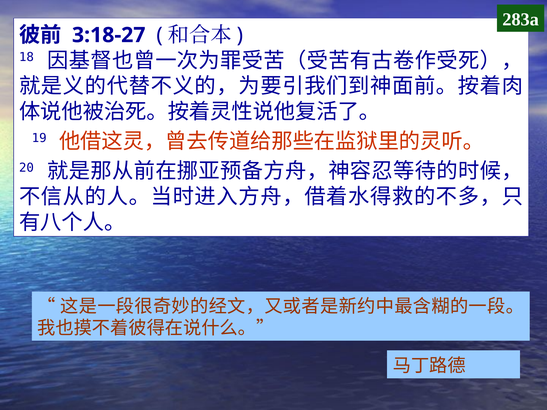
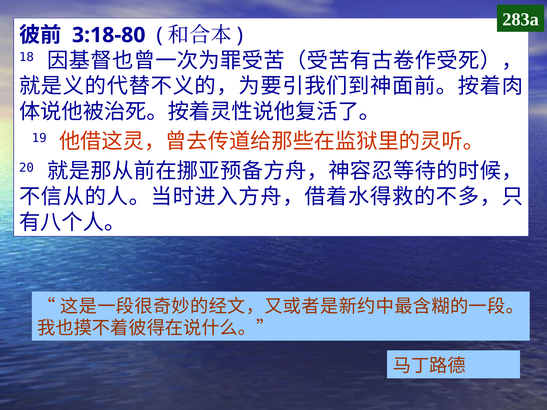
3:18-27: 3:18-27 -> 3:18-80
